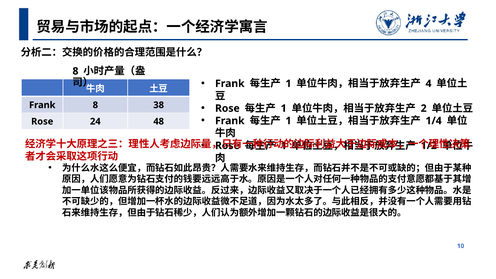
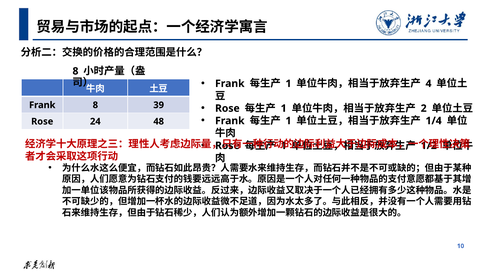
38: 38 -> 39
